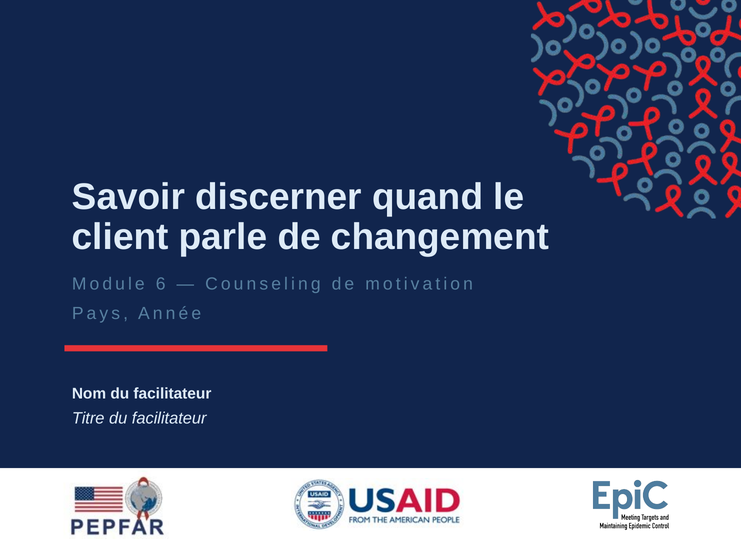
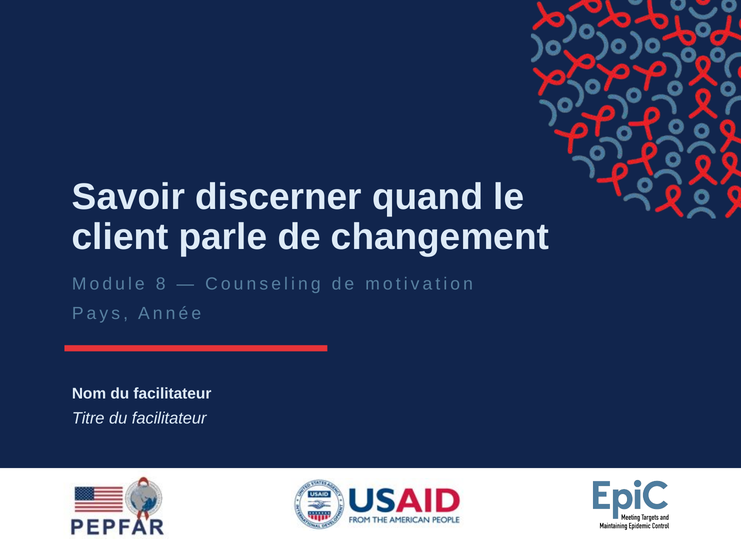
6: 6 -> 8
